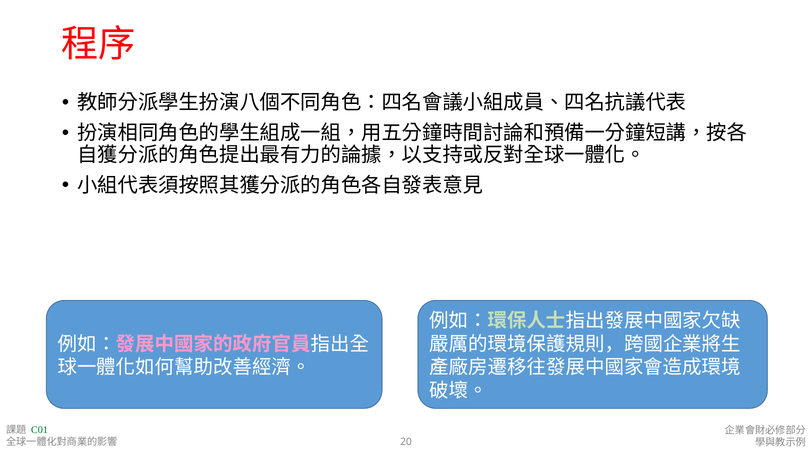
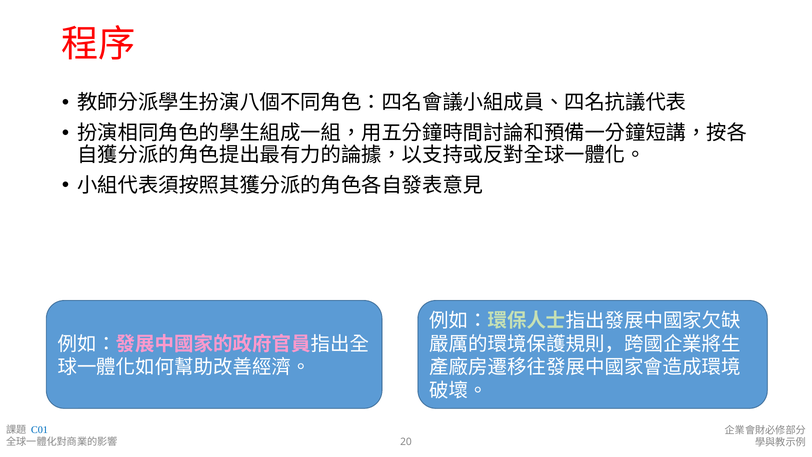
C01 colour: green -> blue
